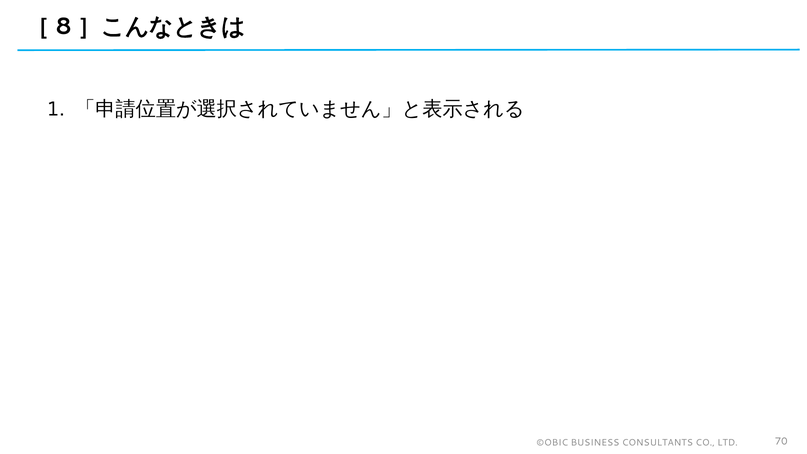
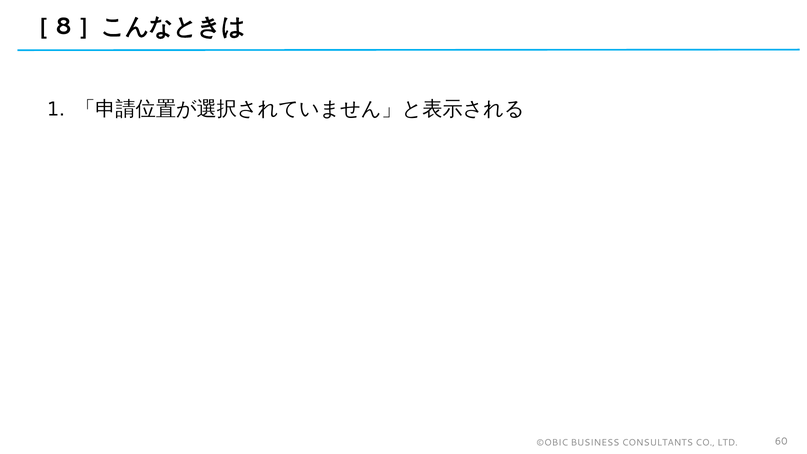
70: 70 -> 60
